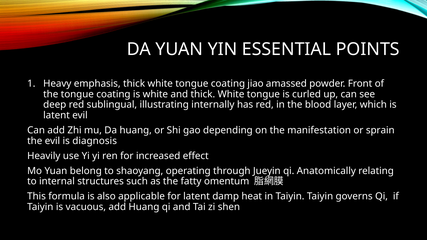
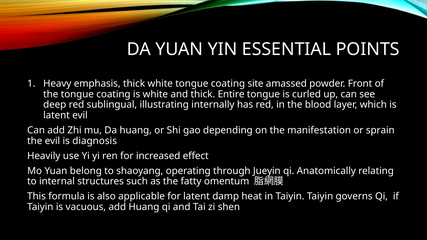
jiao: jiao -> site
and thick White: White -> Entire
